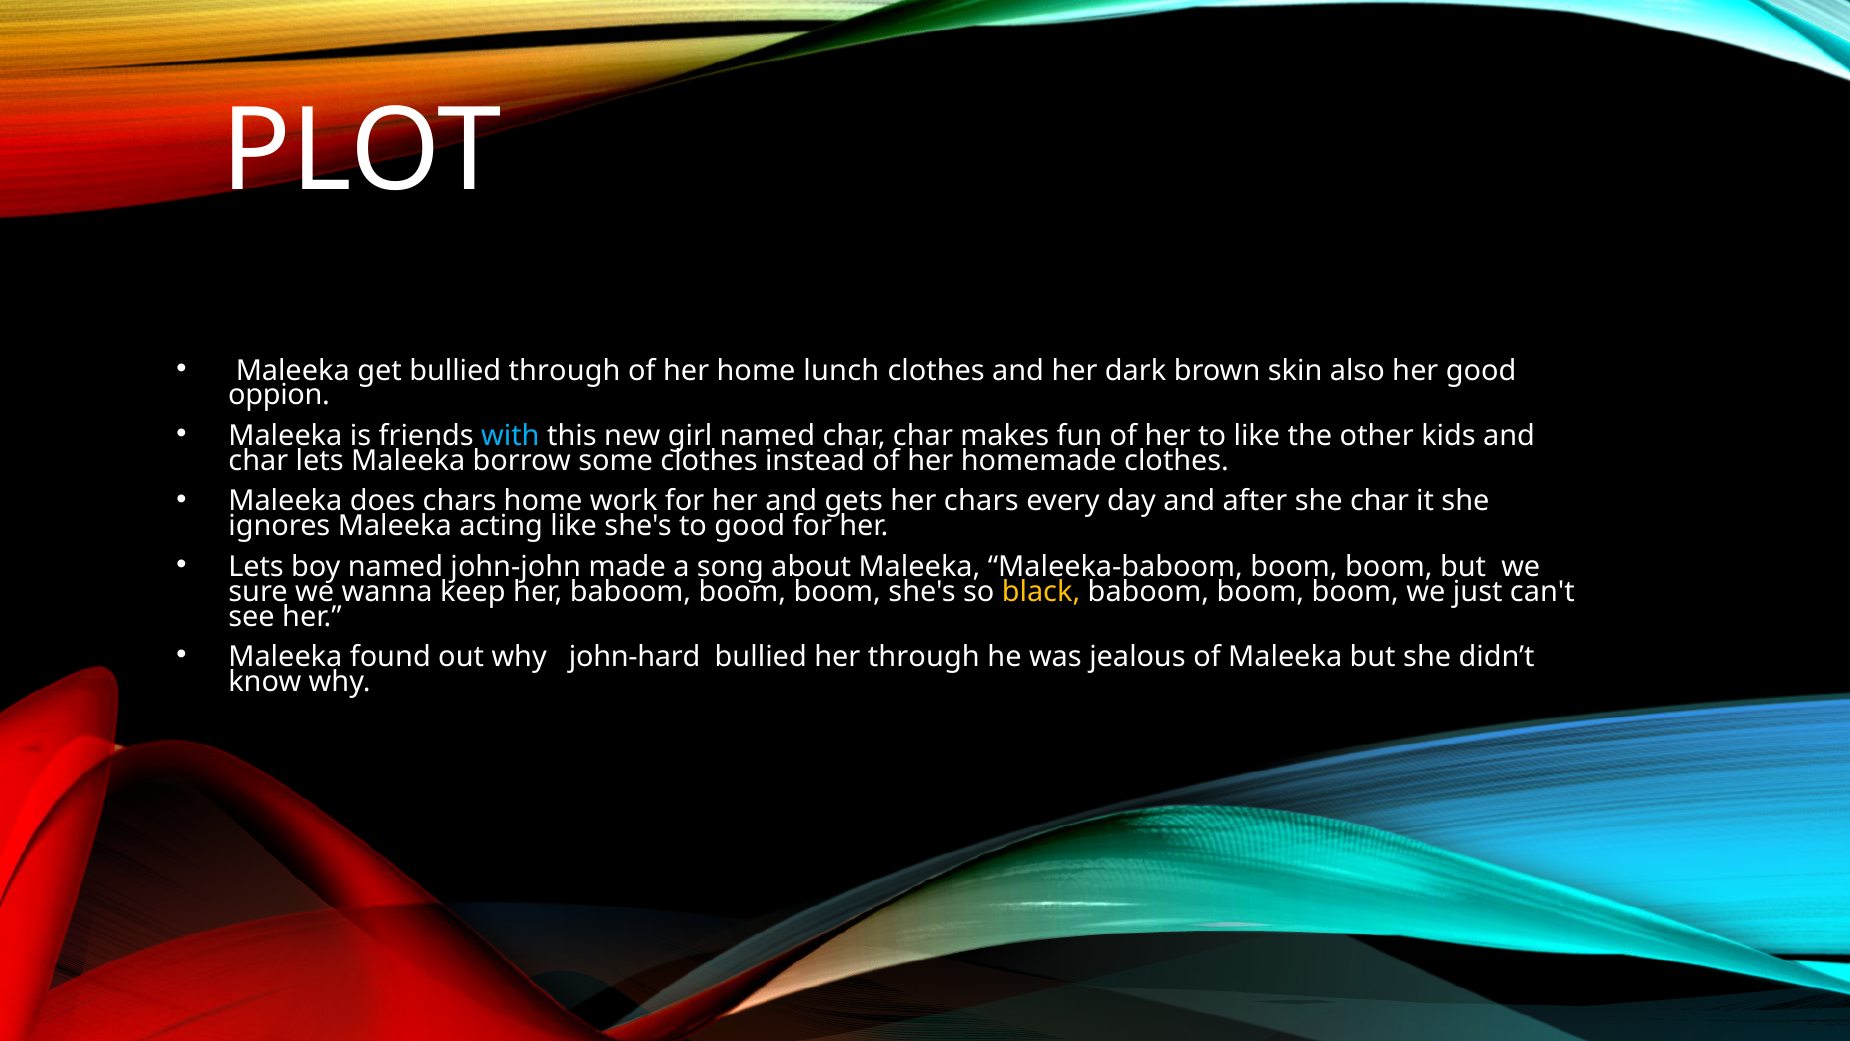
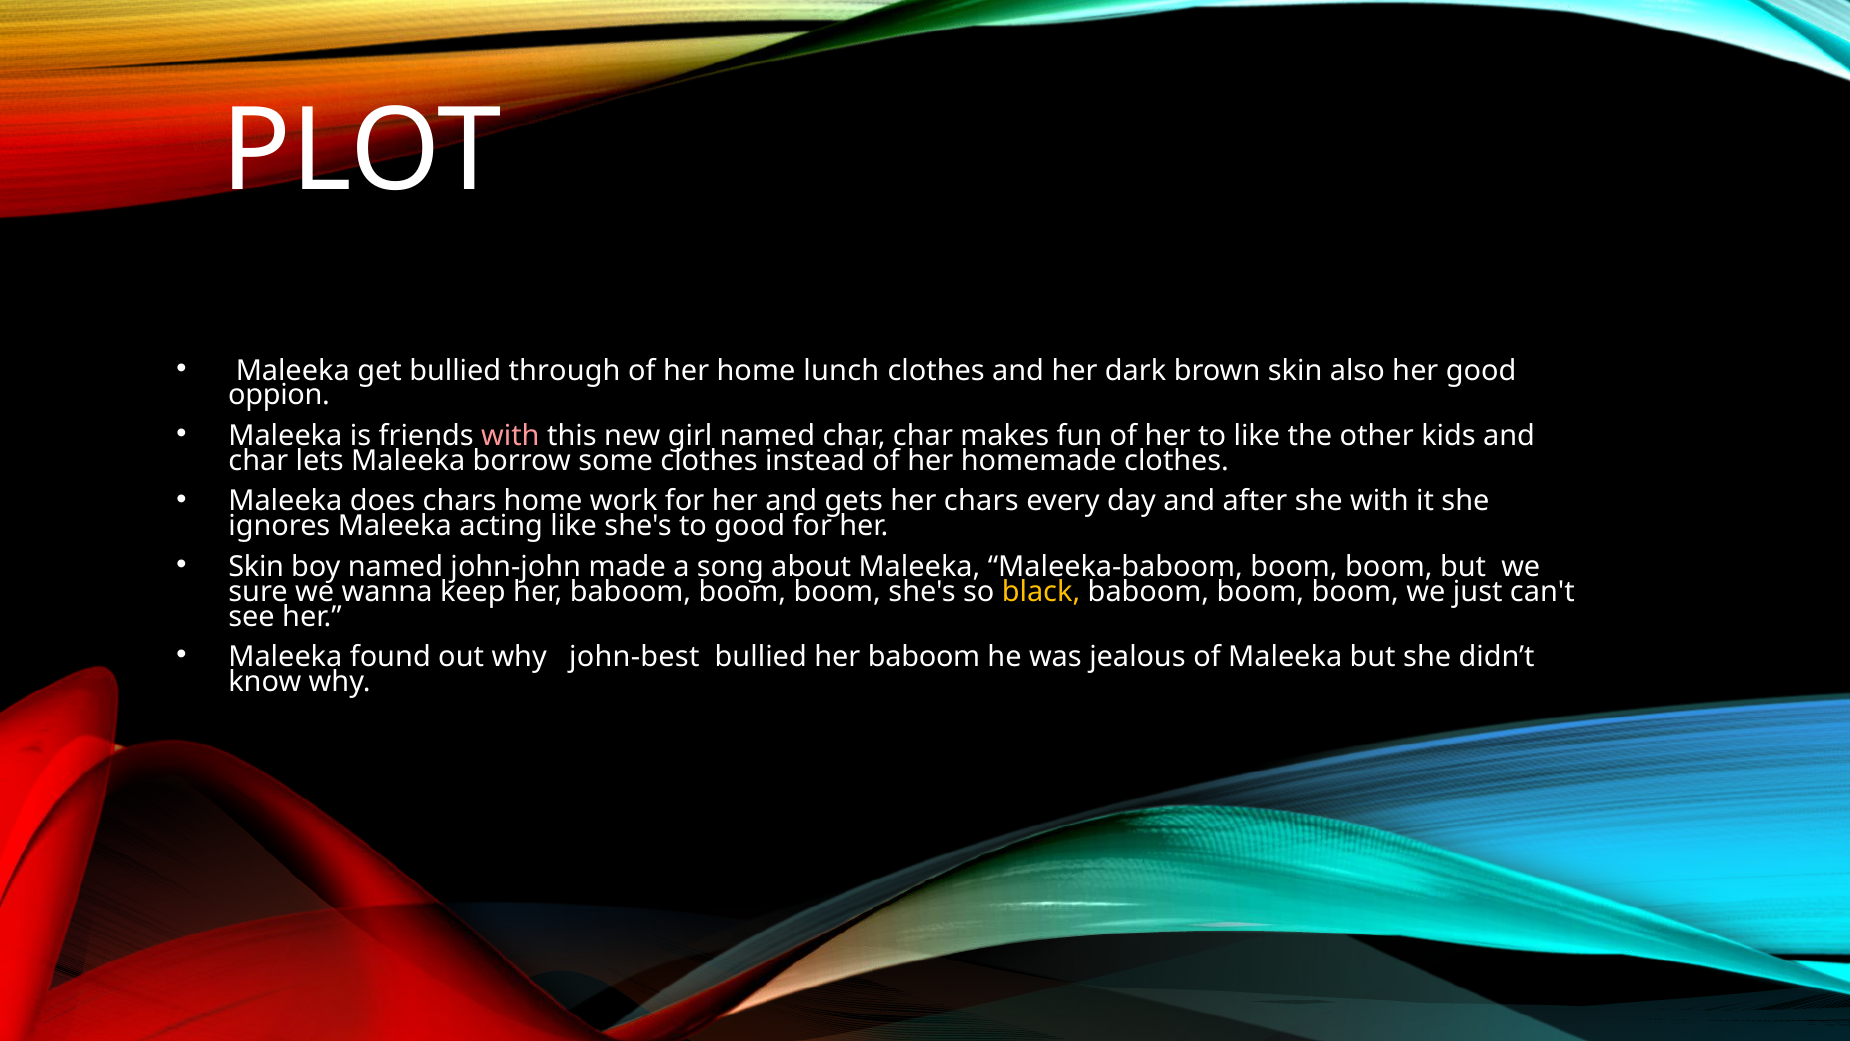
with at (510, 436) colour: light blue -> pink
she char: char -> with
Lets at (256, 566): Lets -> Skin
john-hard: john-hard -> john-best
bullied her through: through -> baboom
